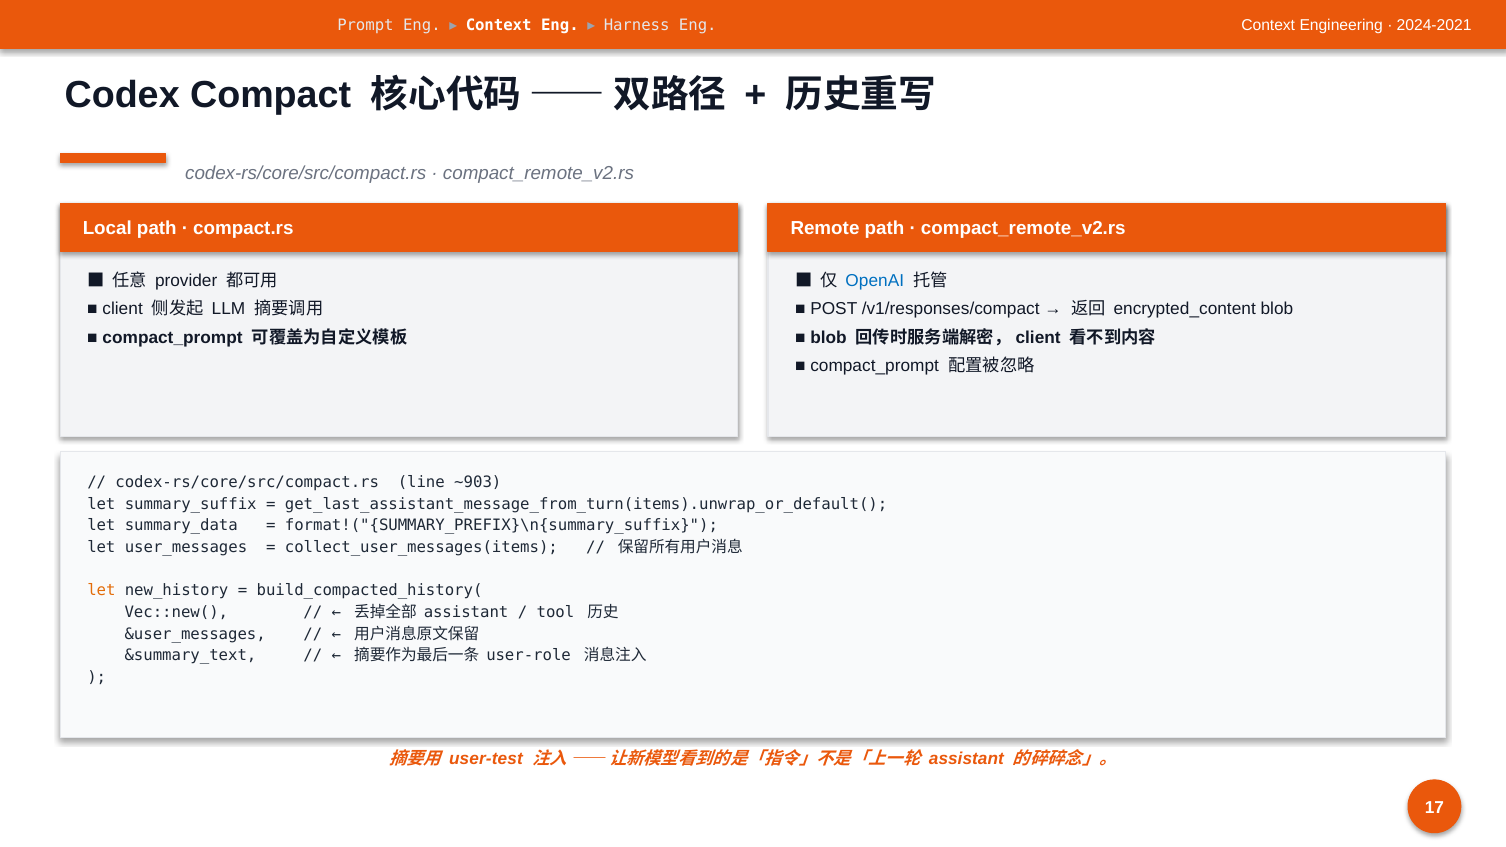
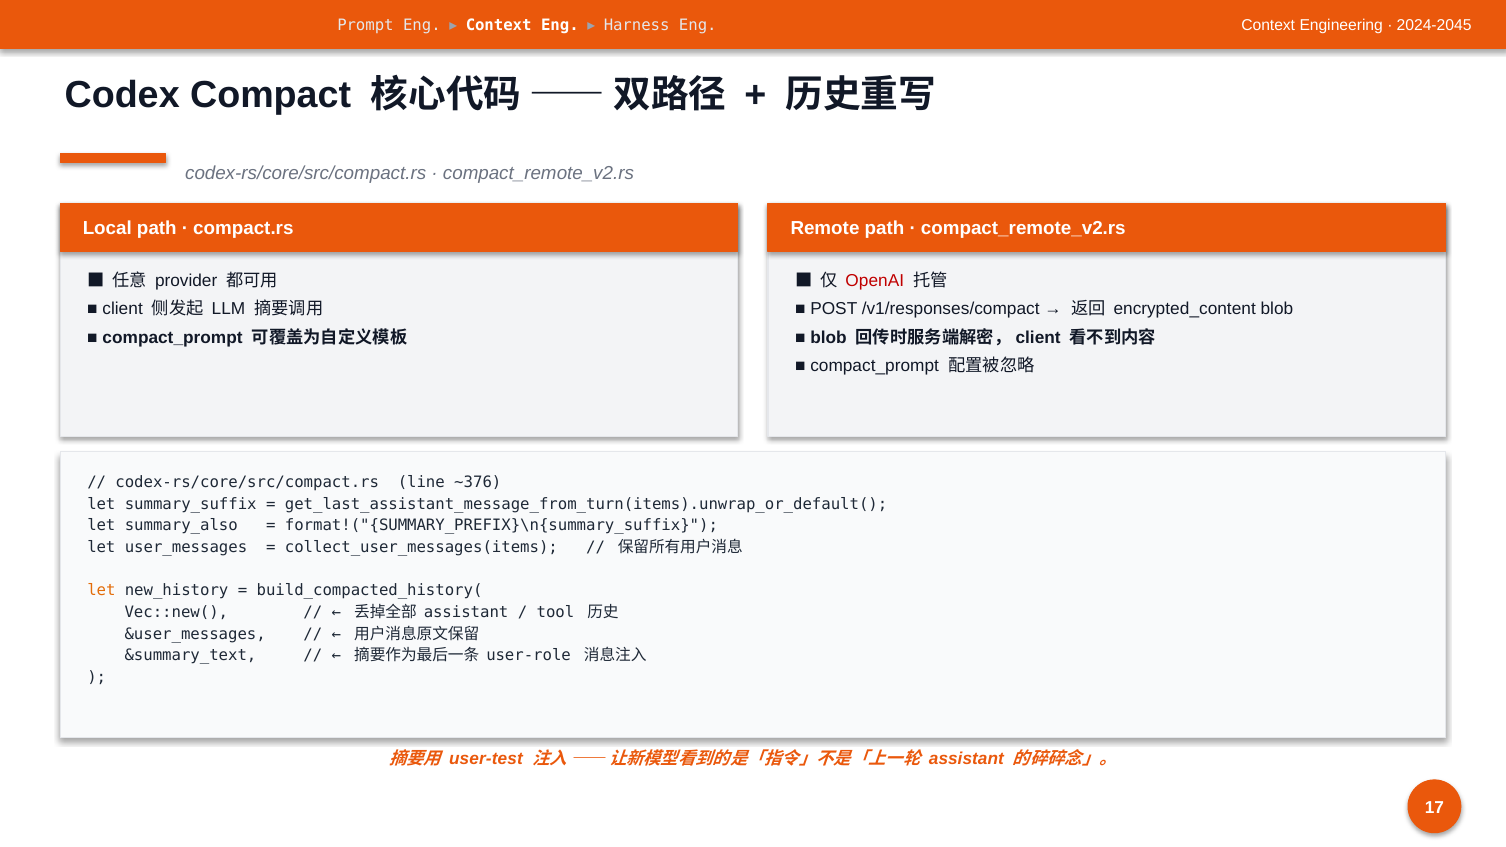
2024-2021: 2024-2021 -> 2024-2045
OpenAI colour: blue -> red
~903: ~903 -> ~376
summary_data: summary_data -> summary_also
